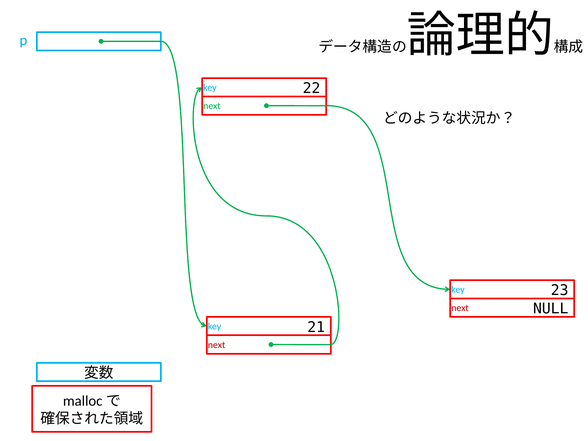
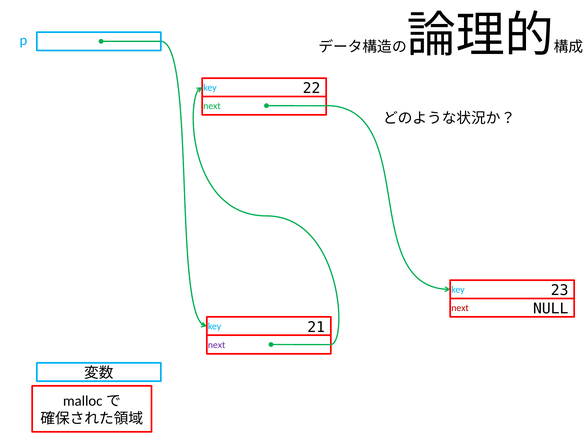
next at (217, 345) colour: red -> purple
